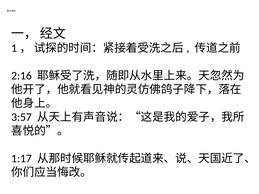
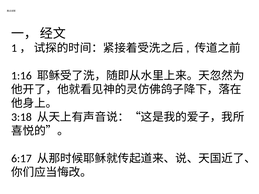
2:16: 2:16 -> 1:16
3:57: 3:57 -> 3:18
1:17: 1:17 -> 6:17
